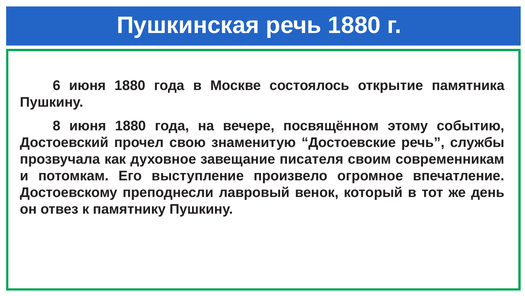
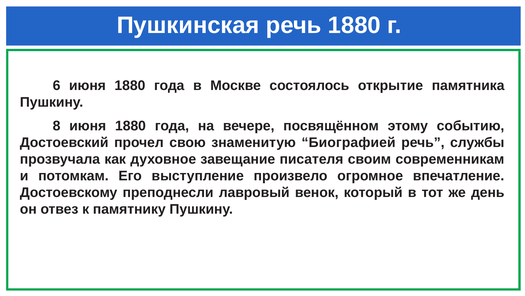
Достоевские: Достоевские -> Биографией
